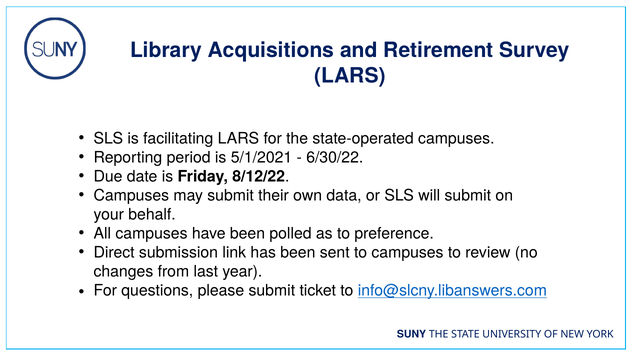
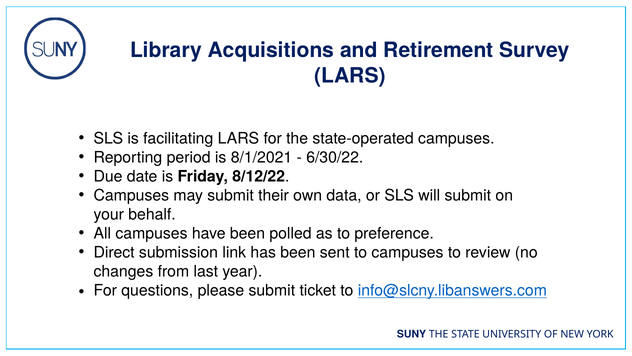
5/1/2021: 5/1/2021 -> 8/1/2021
